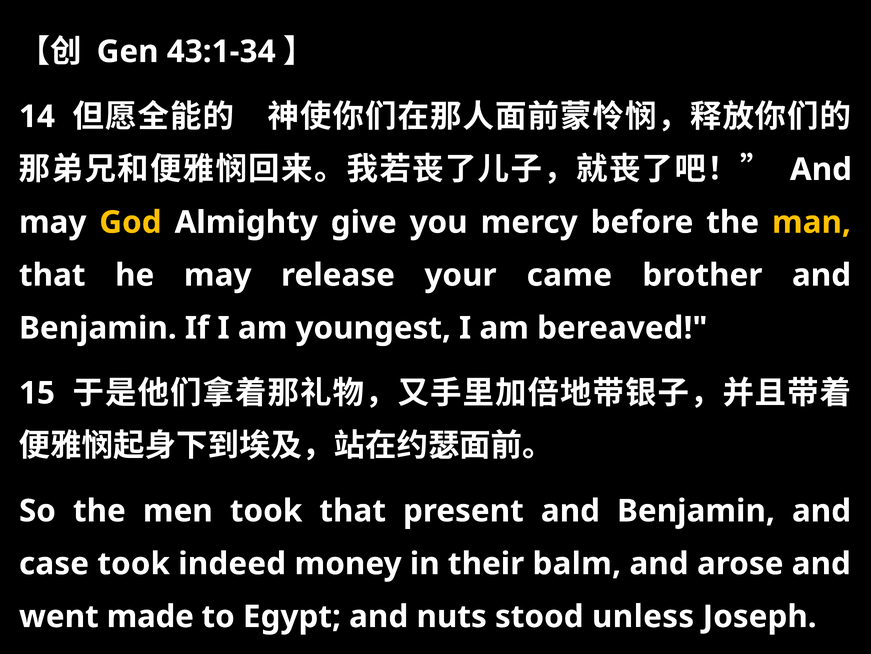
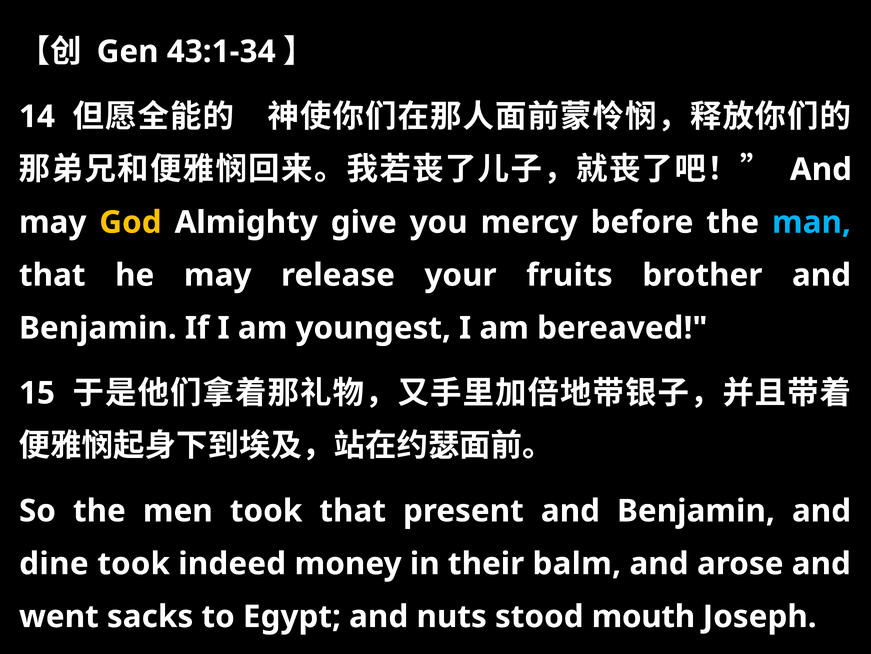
man colour: yellow -> light blue
came: came -> fruits
case: case -> dine
made: made -> sacks
unless: unless -> mouth
